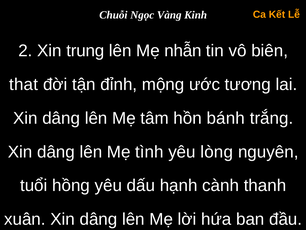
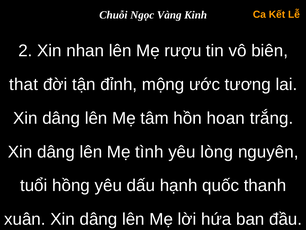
trung: trung -> nhan
nhẫn: nhẫn -> rượu
bánh: bánh -> hoan
cành: cành -> quốc
